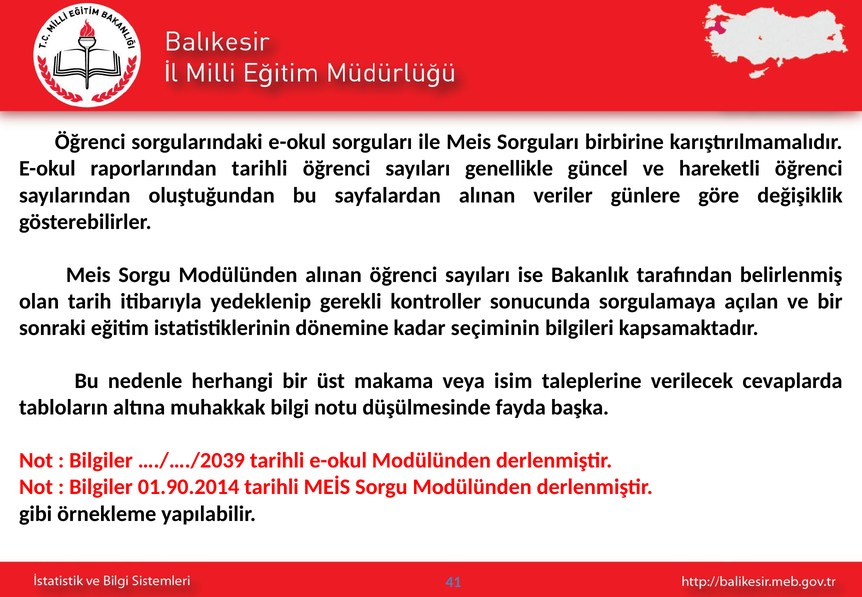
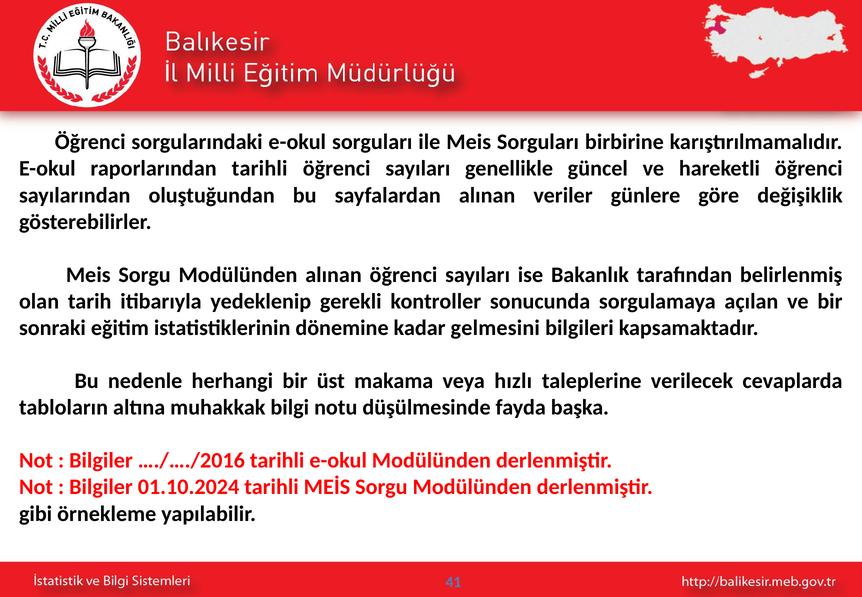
seçiminin: seçiminin -> gelmesini
isim: isim -> hızlı
…./…./2039: …./…./2039 -> …./…./2016
01.90.2014: 01.90.2014 -> 01.10.2024
